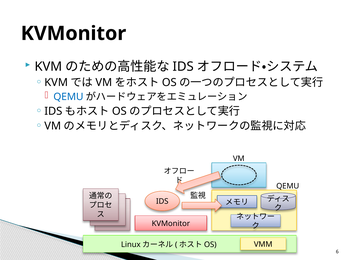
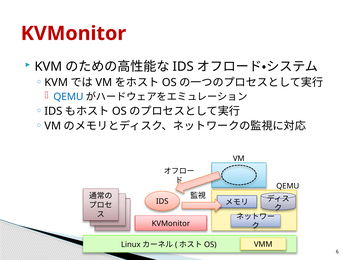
KVMonitor at (73, 33) colour: black -> red
